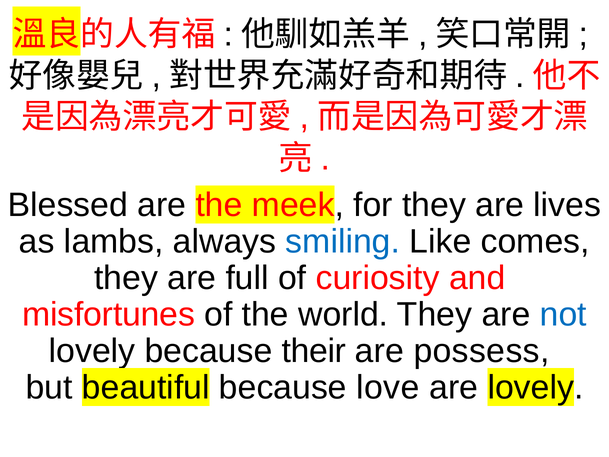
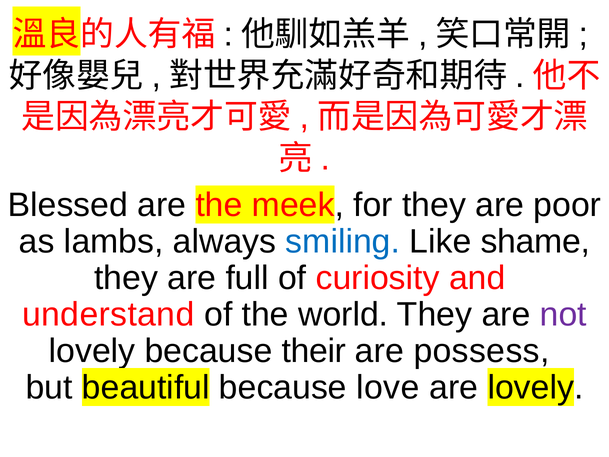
lives: lives -> poor
comes: comes -> shame
misfortunes: misfortunes -> understand
not colour: blue -> purple
